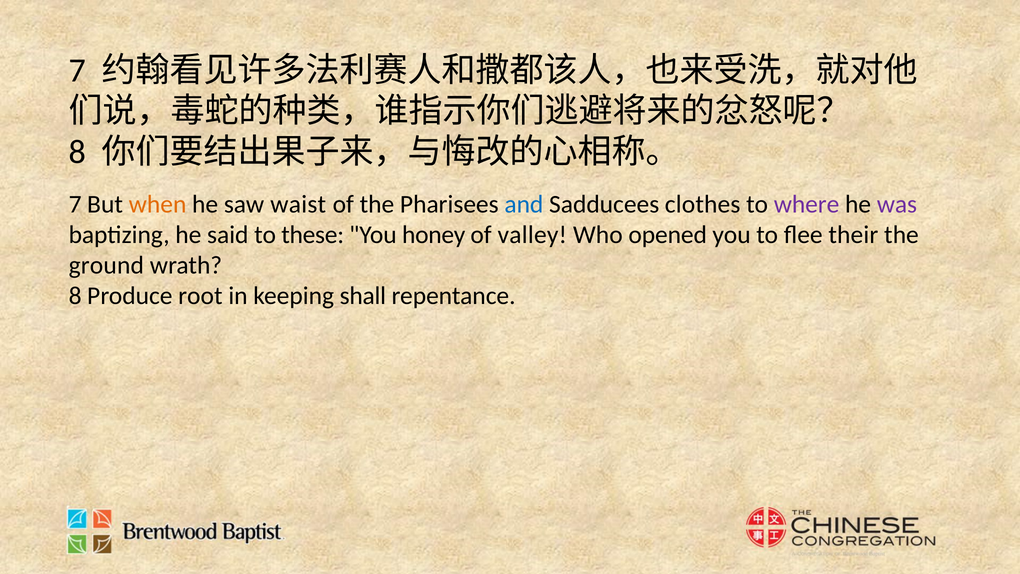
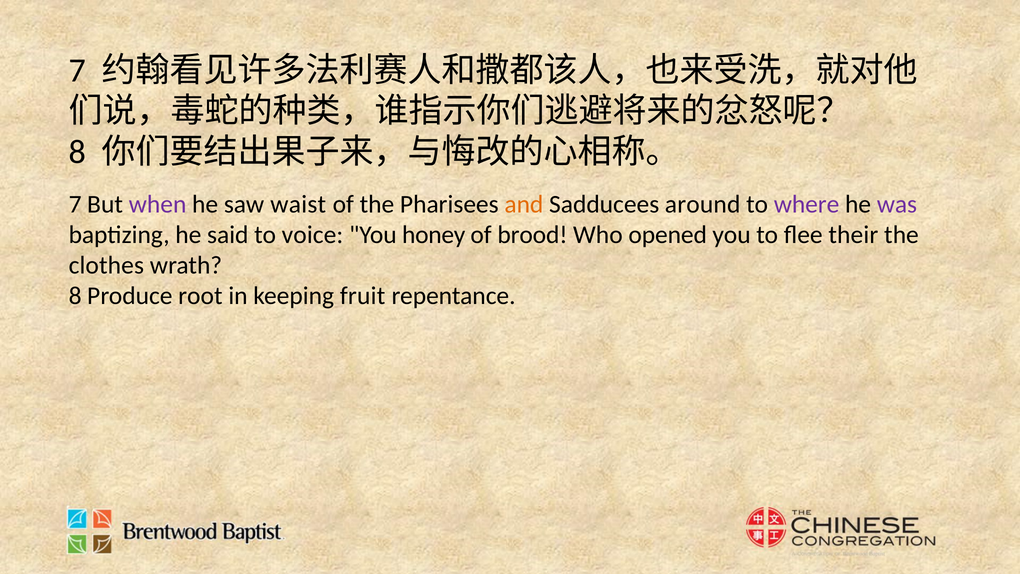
when colour: orange -> purple
and colour: blue -> orange
clothes: clothes -> around
these: these -> voice
valley: valley -> brood
ground: ground -> clothes
shall: shall -> fruit
